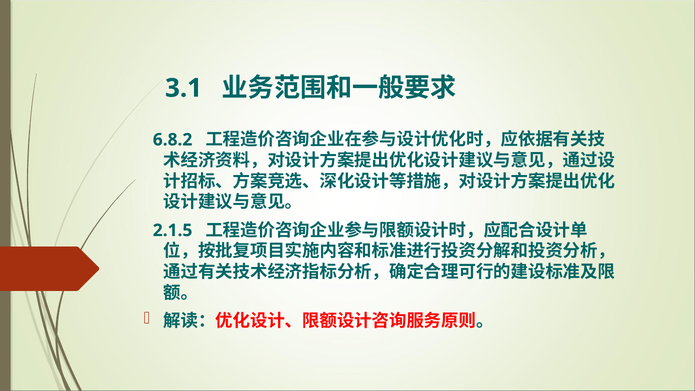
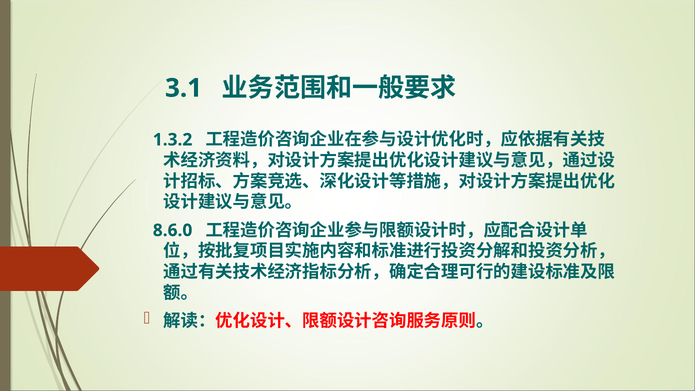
6.8.2: 6.8.2 -> 1.3.2
2.1.5: 2.1.5 -> 8.6.0
